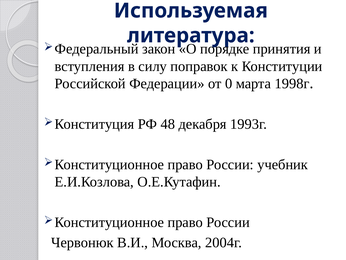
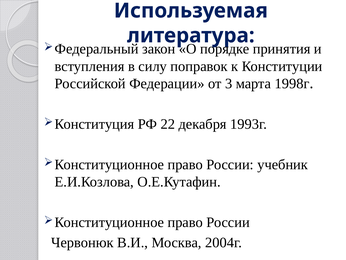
0: 0 -> 3
48: 48 -> 22
